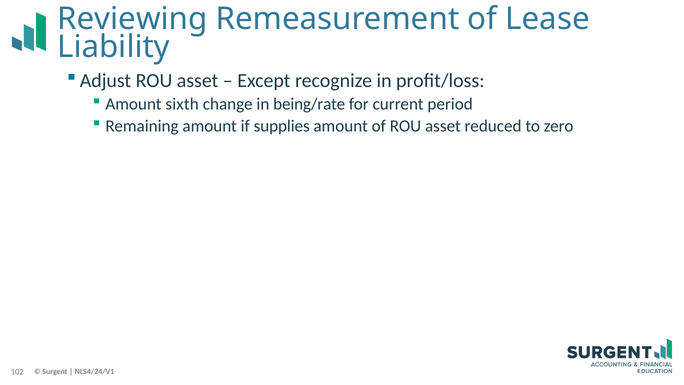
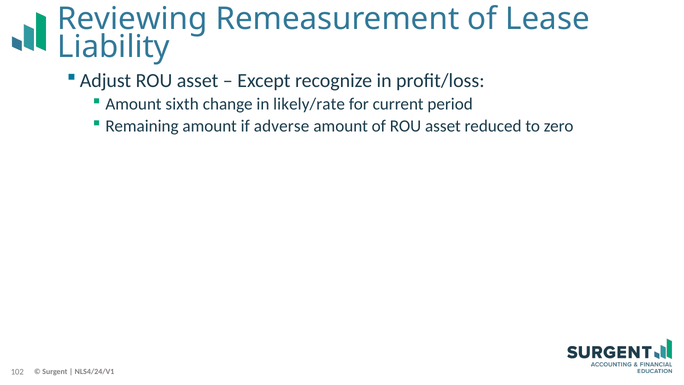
being/rate: being/rate -> likely/rate
supplies: supplies -> adverse
